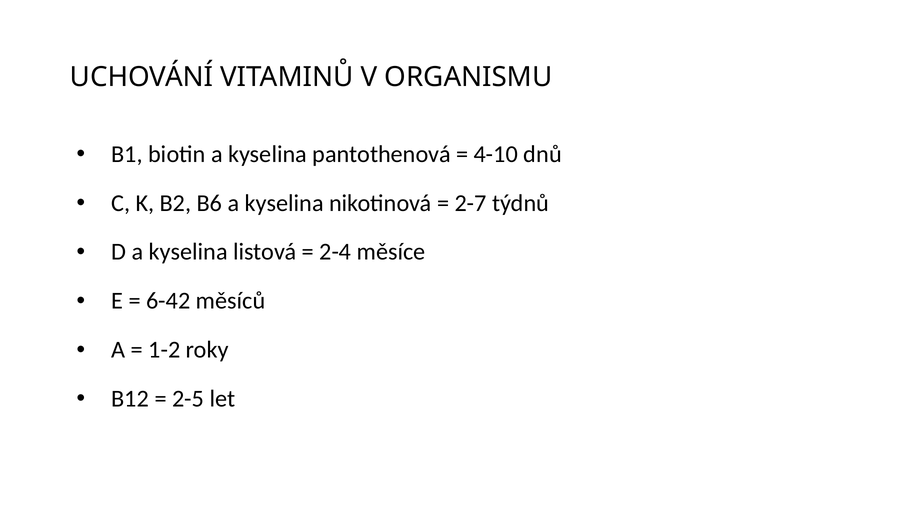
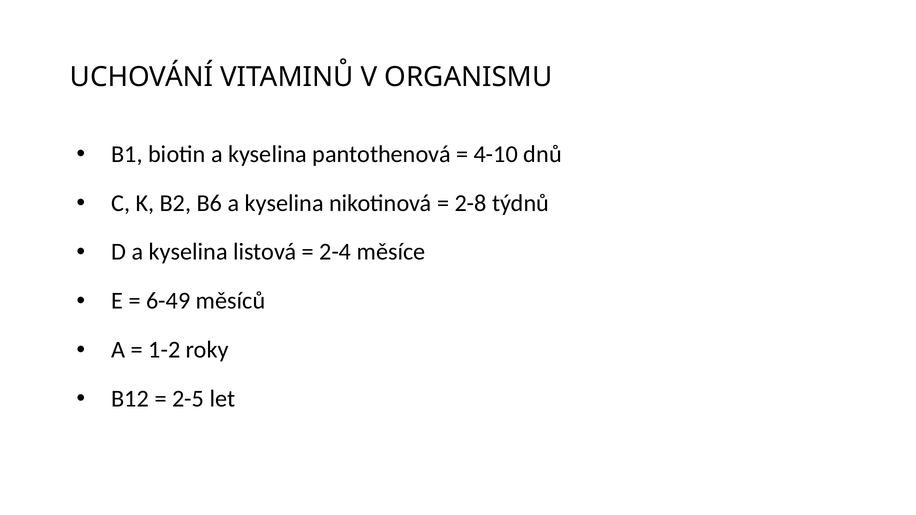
2-7: 2-7 -> 2-8
6-42: 6-42 -> 6-49
